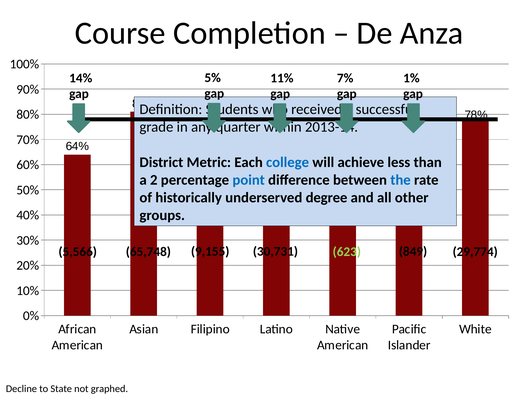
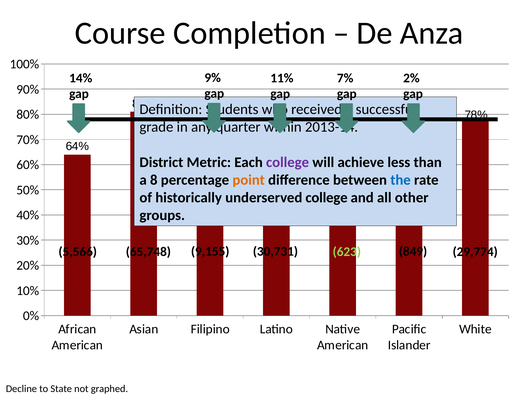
5%: 5% -> 9%
1%: 1% -> 2%
college at (288, 163) colour: blue -> purple
2: 2 -> 8
point colour: blue -> orange
underserved degree: degree -> college
